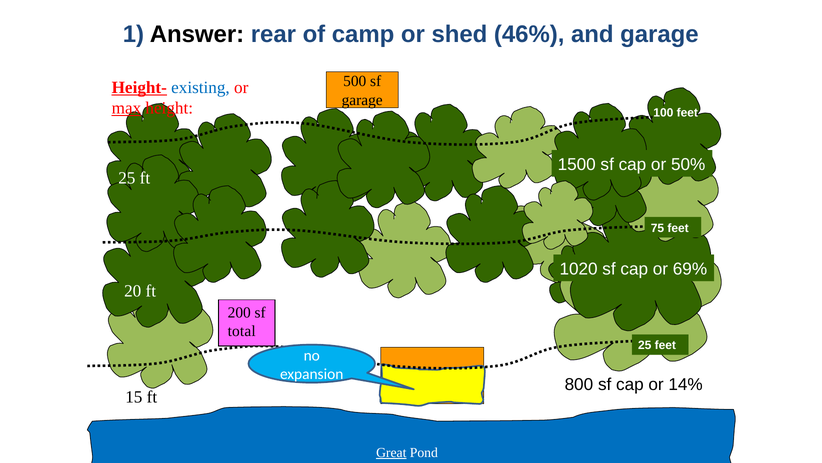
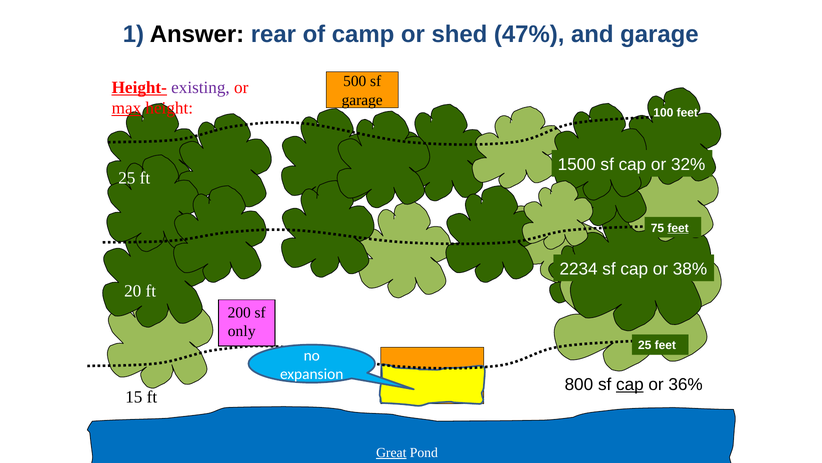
46%: 46% -> 47%
existing colour: blue -> purple
50%: 50% -> 32%
feet at (678, 228) underline: none -> present
1020: 1020 -> 2234
69%: 69% -> 38%
total: total -> only
cap at (630, 384) underline: none -> present
14%: 14% -> 36%
